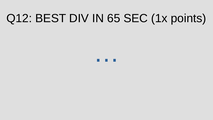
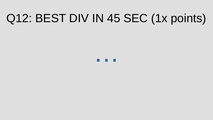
65: 65 -> 45
